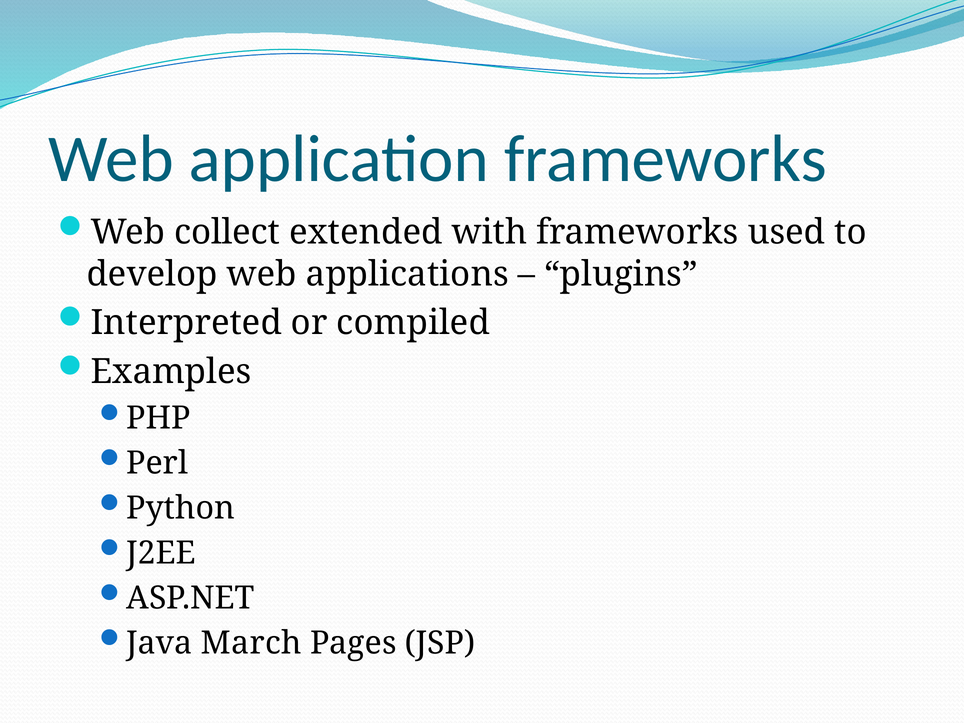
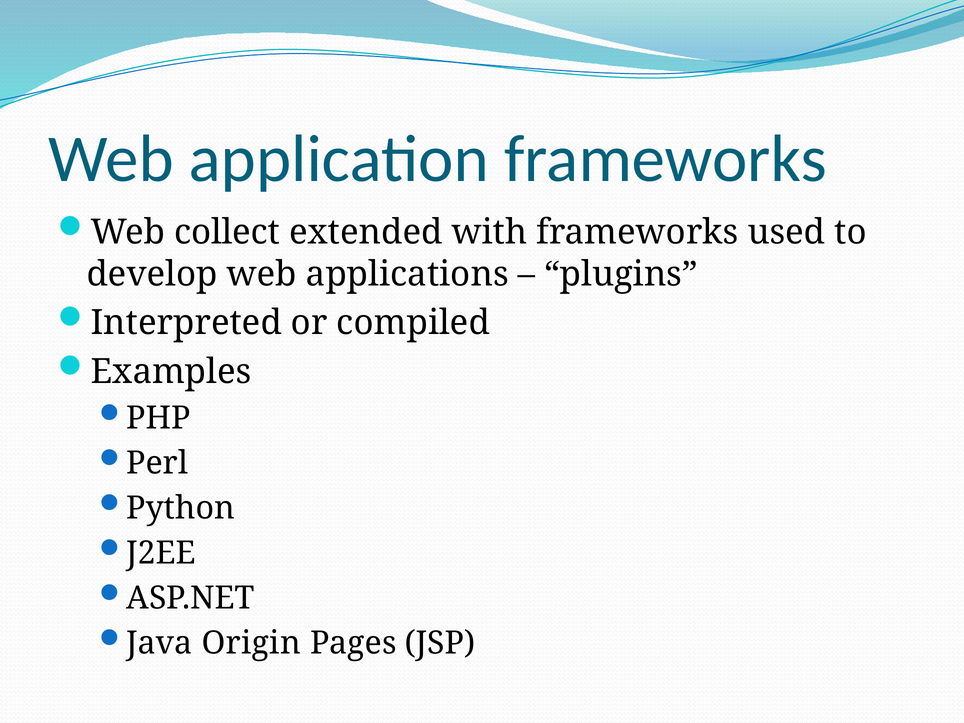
March: March -> Origin
